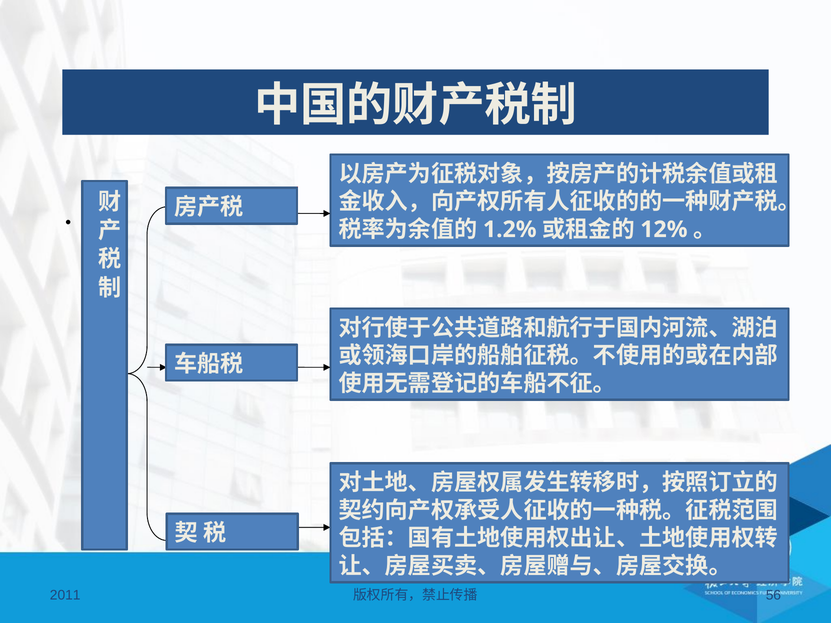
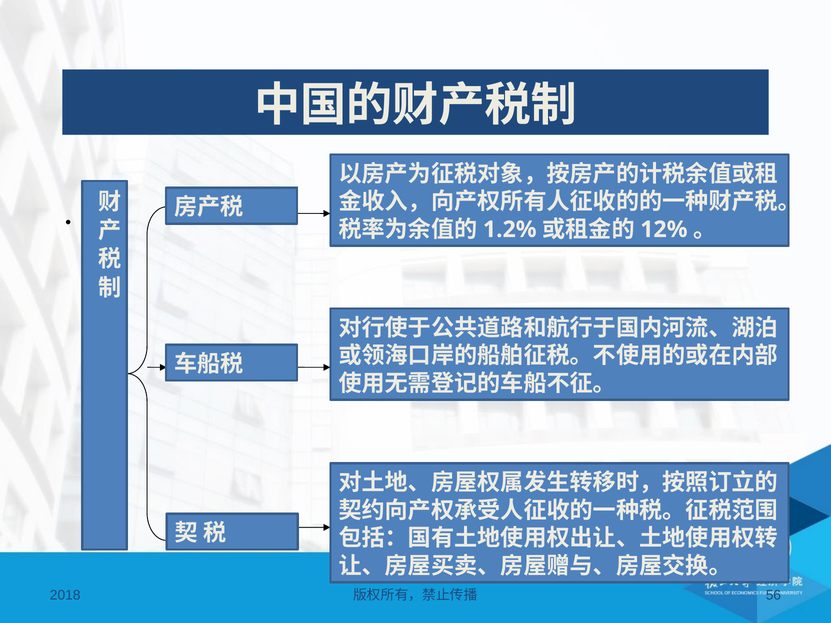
2011: 2011 -> 2018
